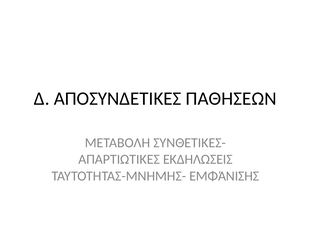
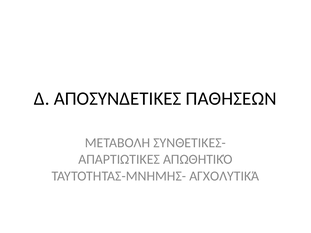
ΕΚΔΗΛΩΣΕΙΣ: ΕΚΔΗΛΩΣΕΙΣ -> ΑΠΩΘΗΤΙΚΌ
ΕΜΦΆΝΙΣΗΣ: ΕΜΦΆΝΙΣΗΣ -> ΑΓΧΟΛΥΤΙΚΆ
